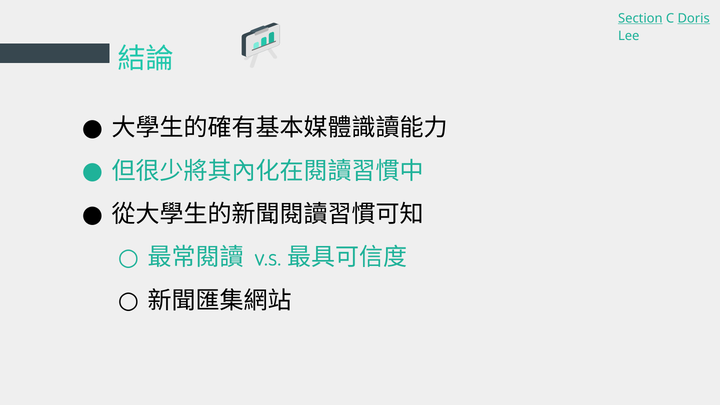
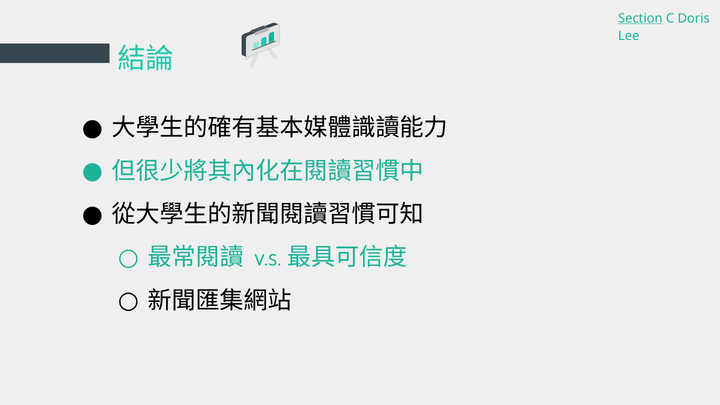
Doris underline: present -> none
